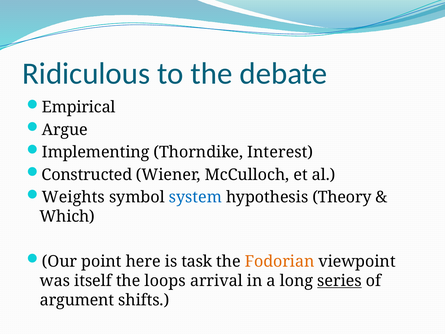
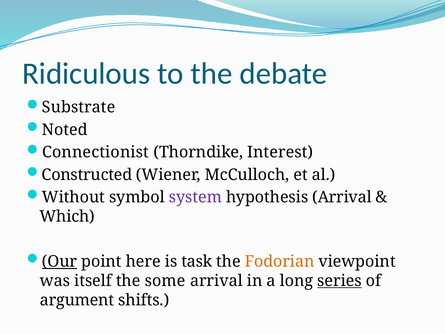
Empirical: Empirical -> Substrate
Argue: Argue -> Noted
Implementing: Implementing -> Connectionist
Weights: Weights -> Without
system colour: blue -> purple
hypothesis Theory: Theory -> Arrival
Our underline: none -> present
loops: loops -> some
